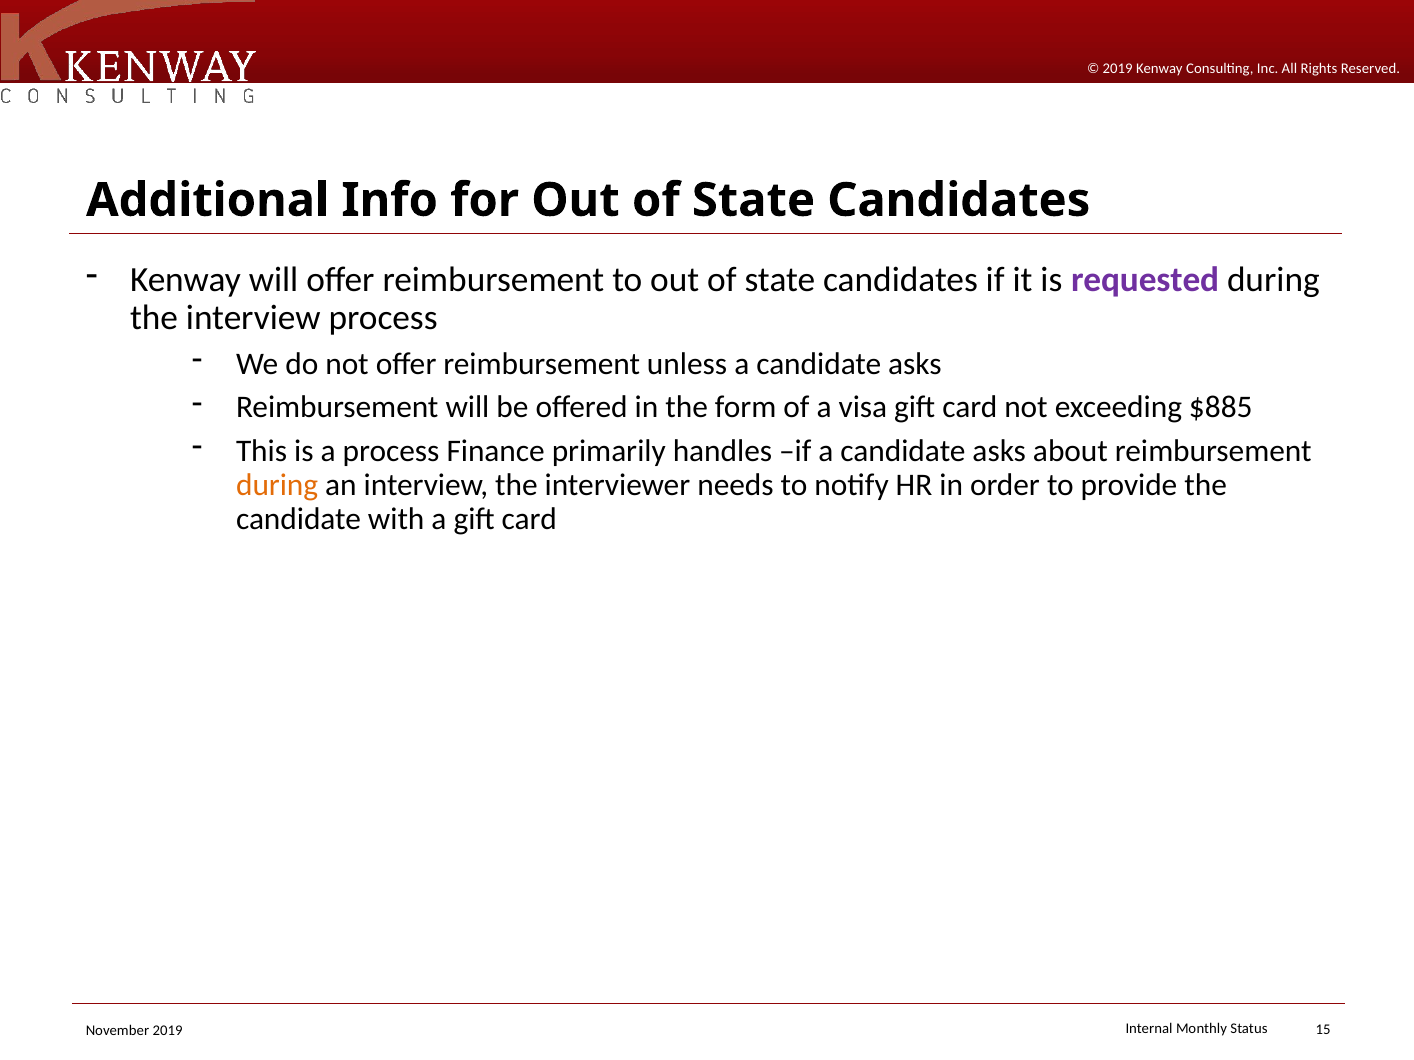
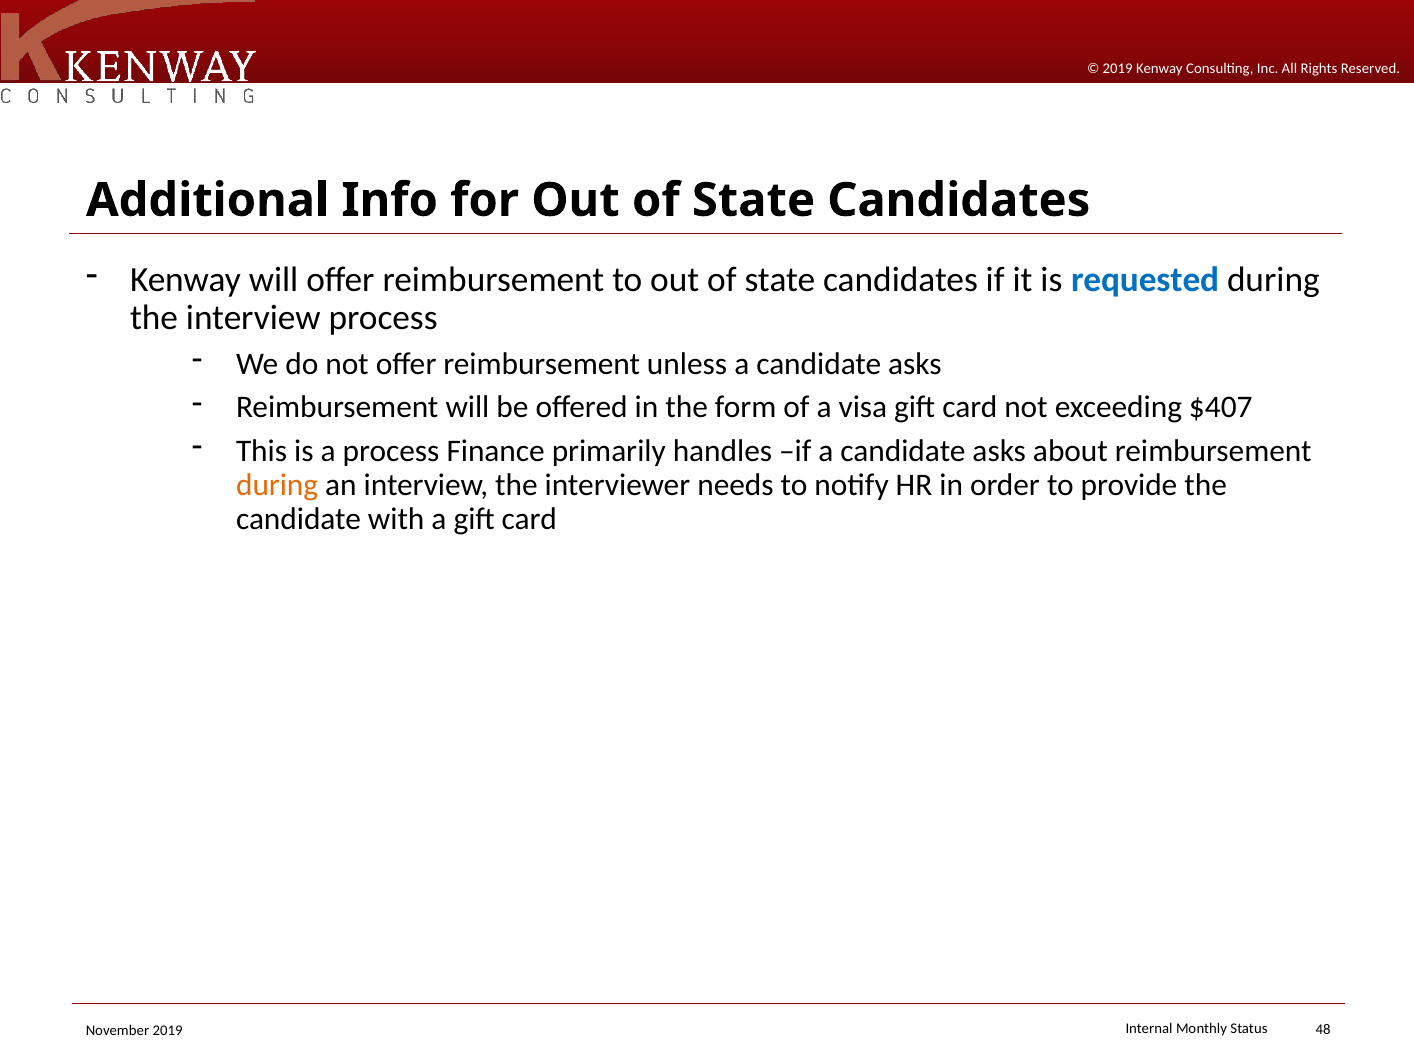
requested colour: purple -> blue
$885: $885 -> $407
15: 15 -> 48
